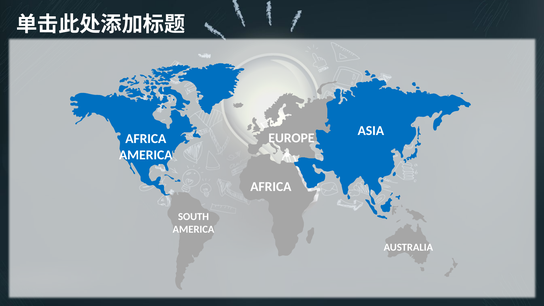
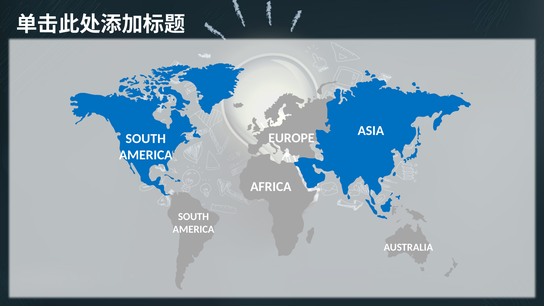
AFRICA at (146, 139): AFRICA -> SOUTH
